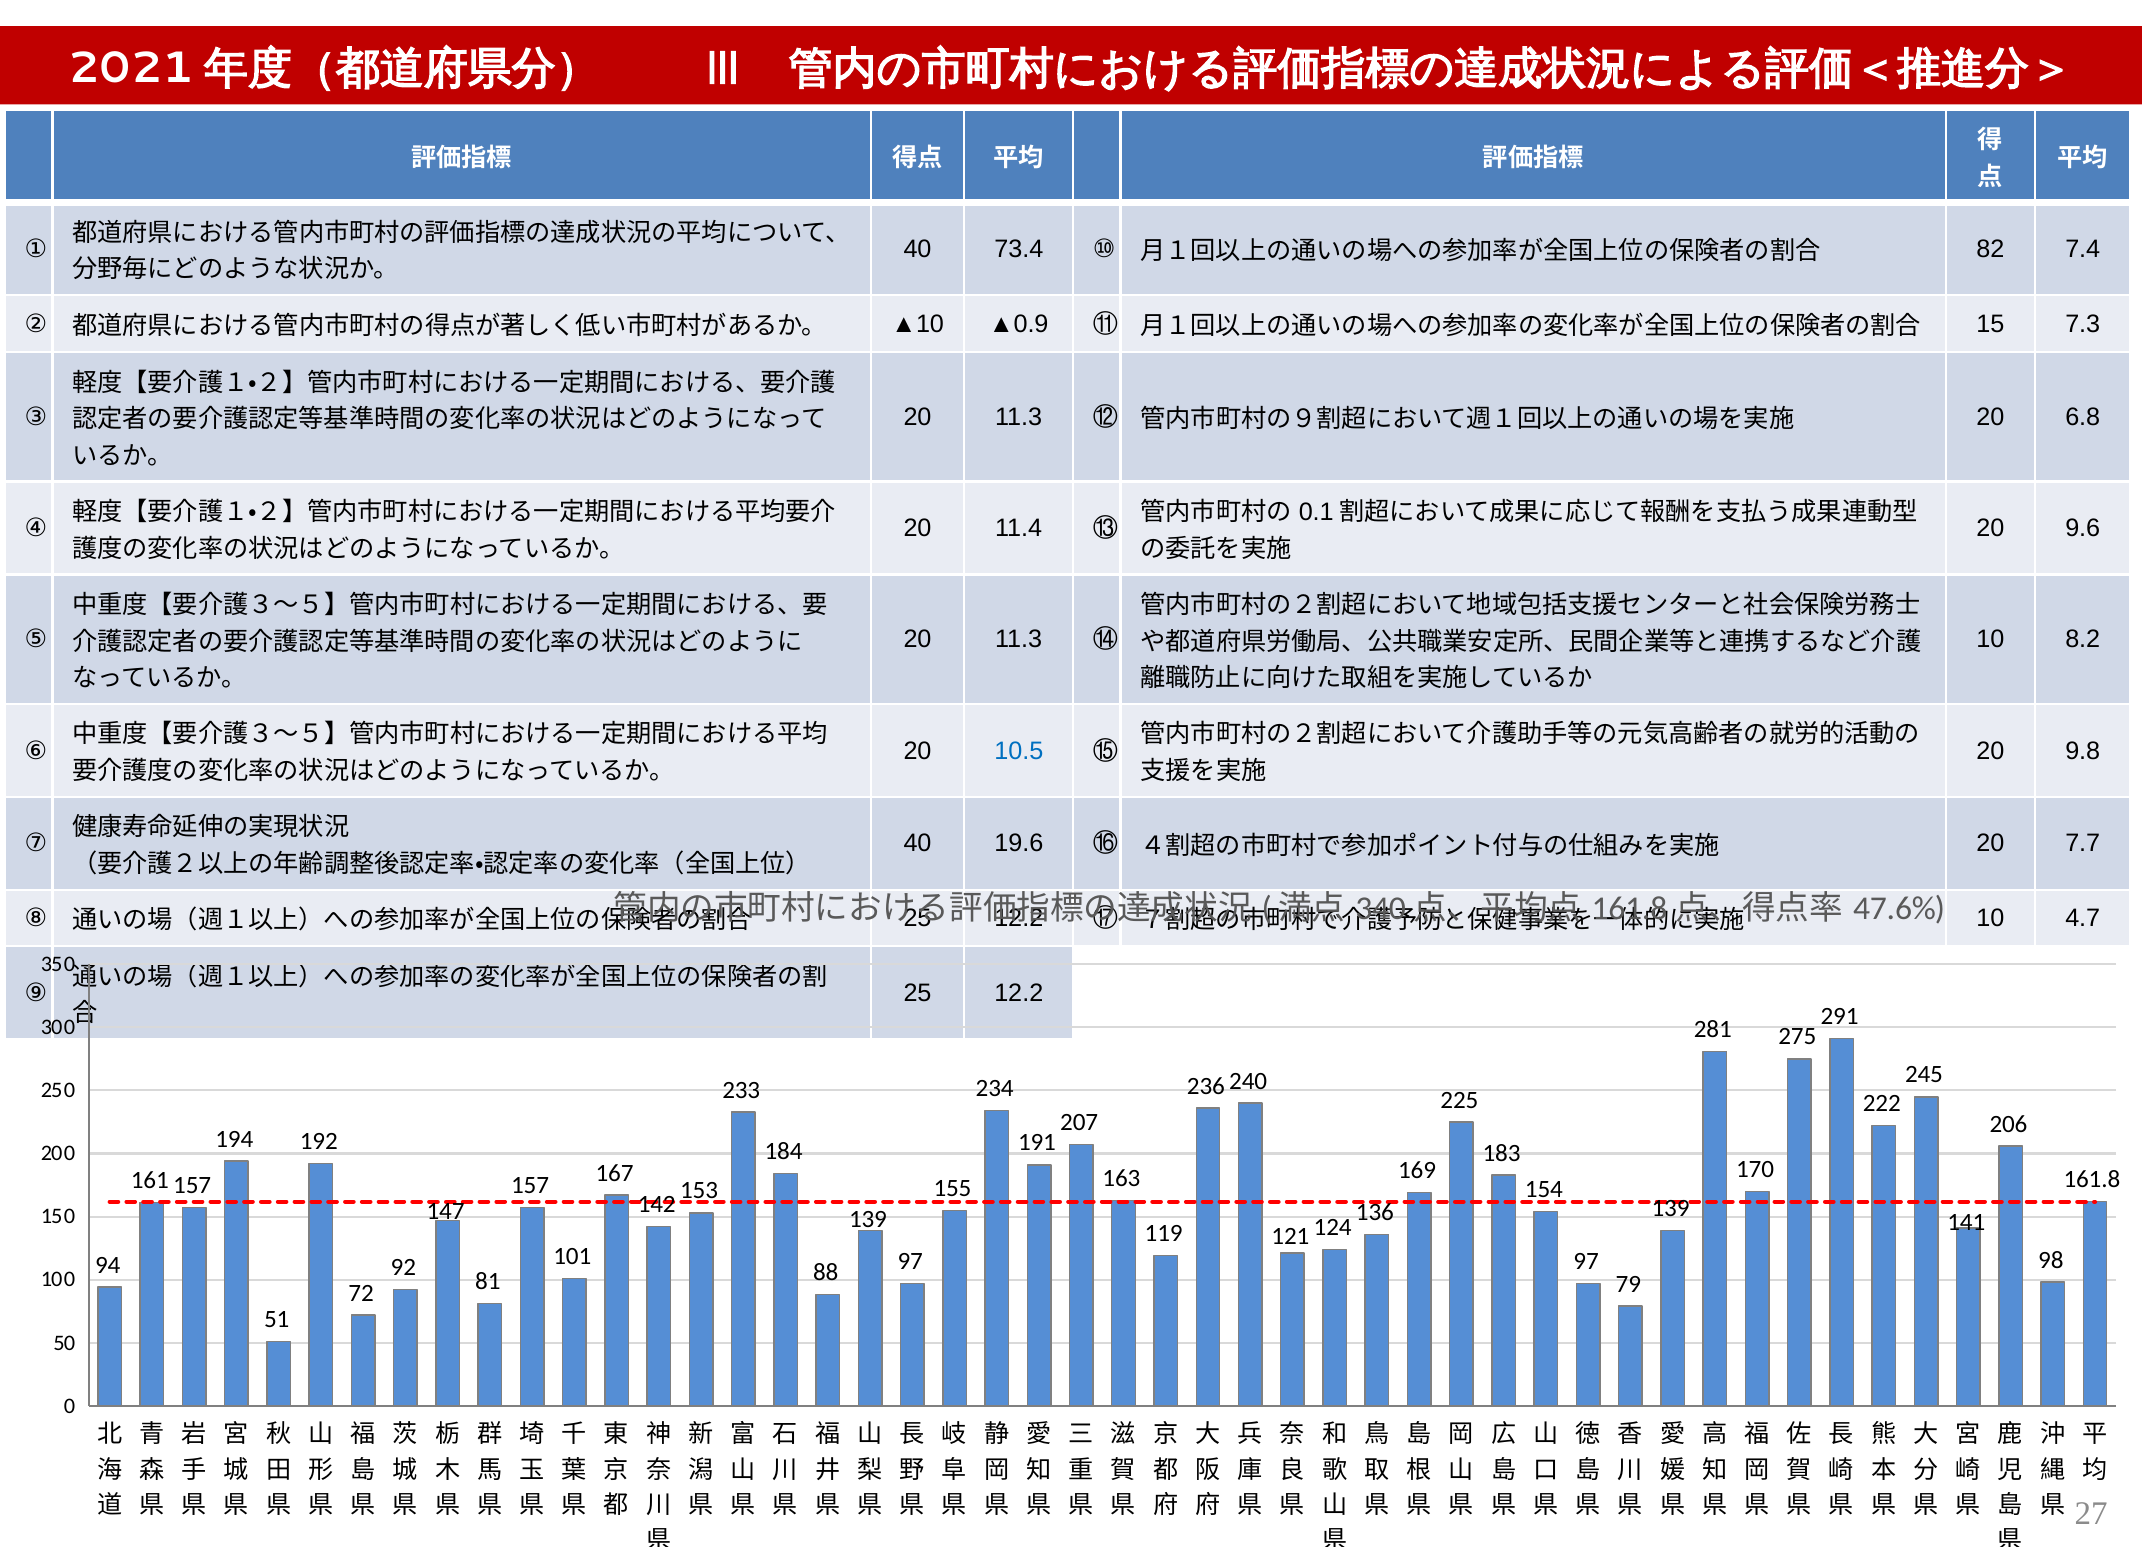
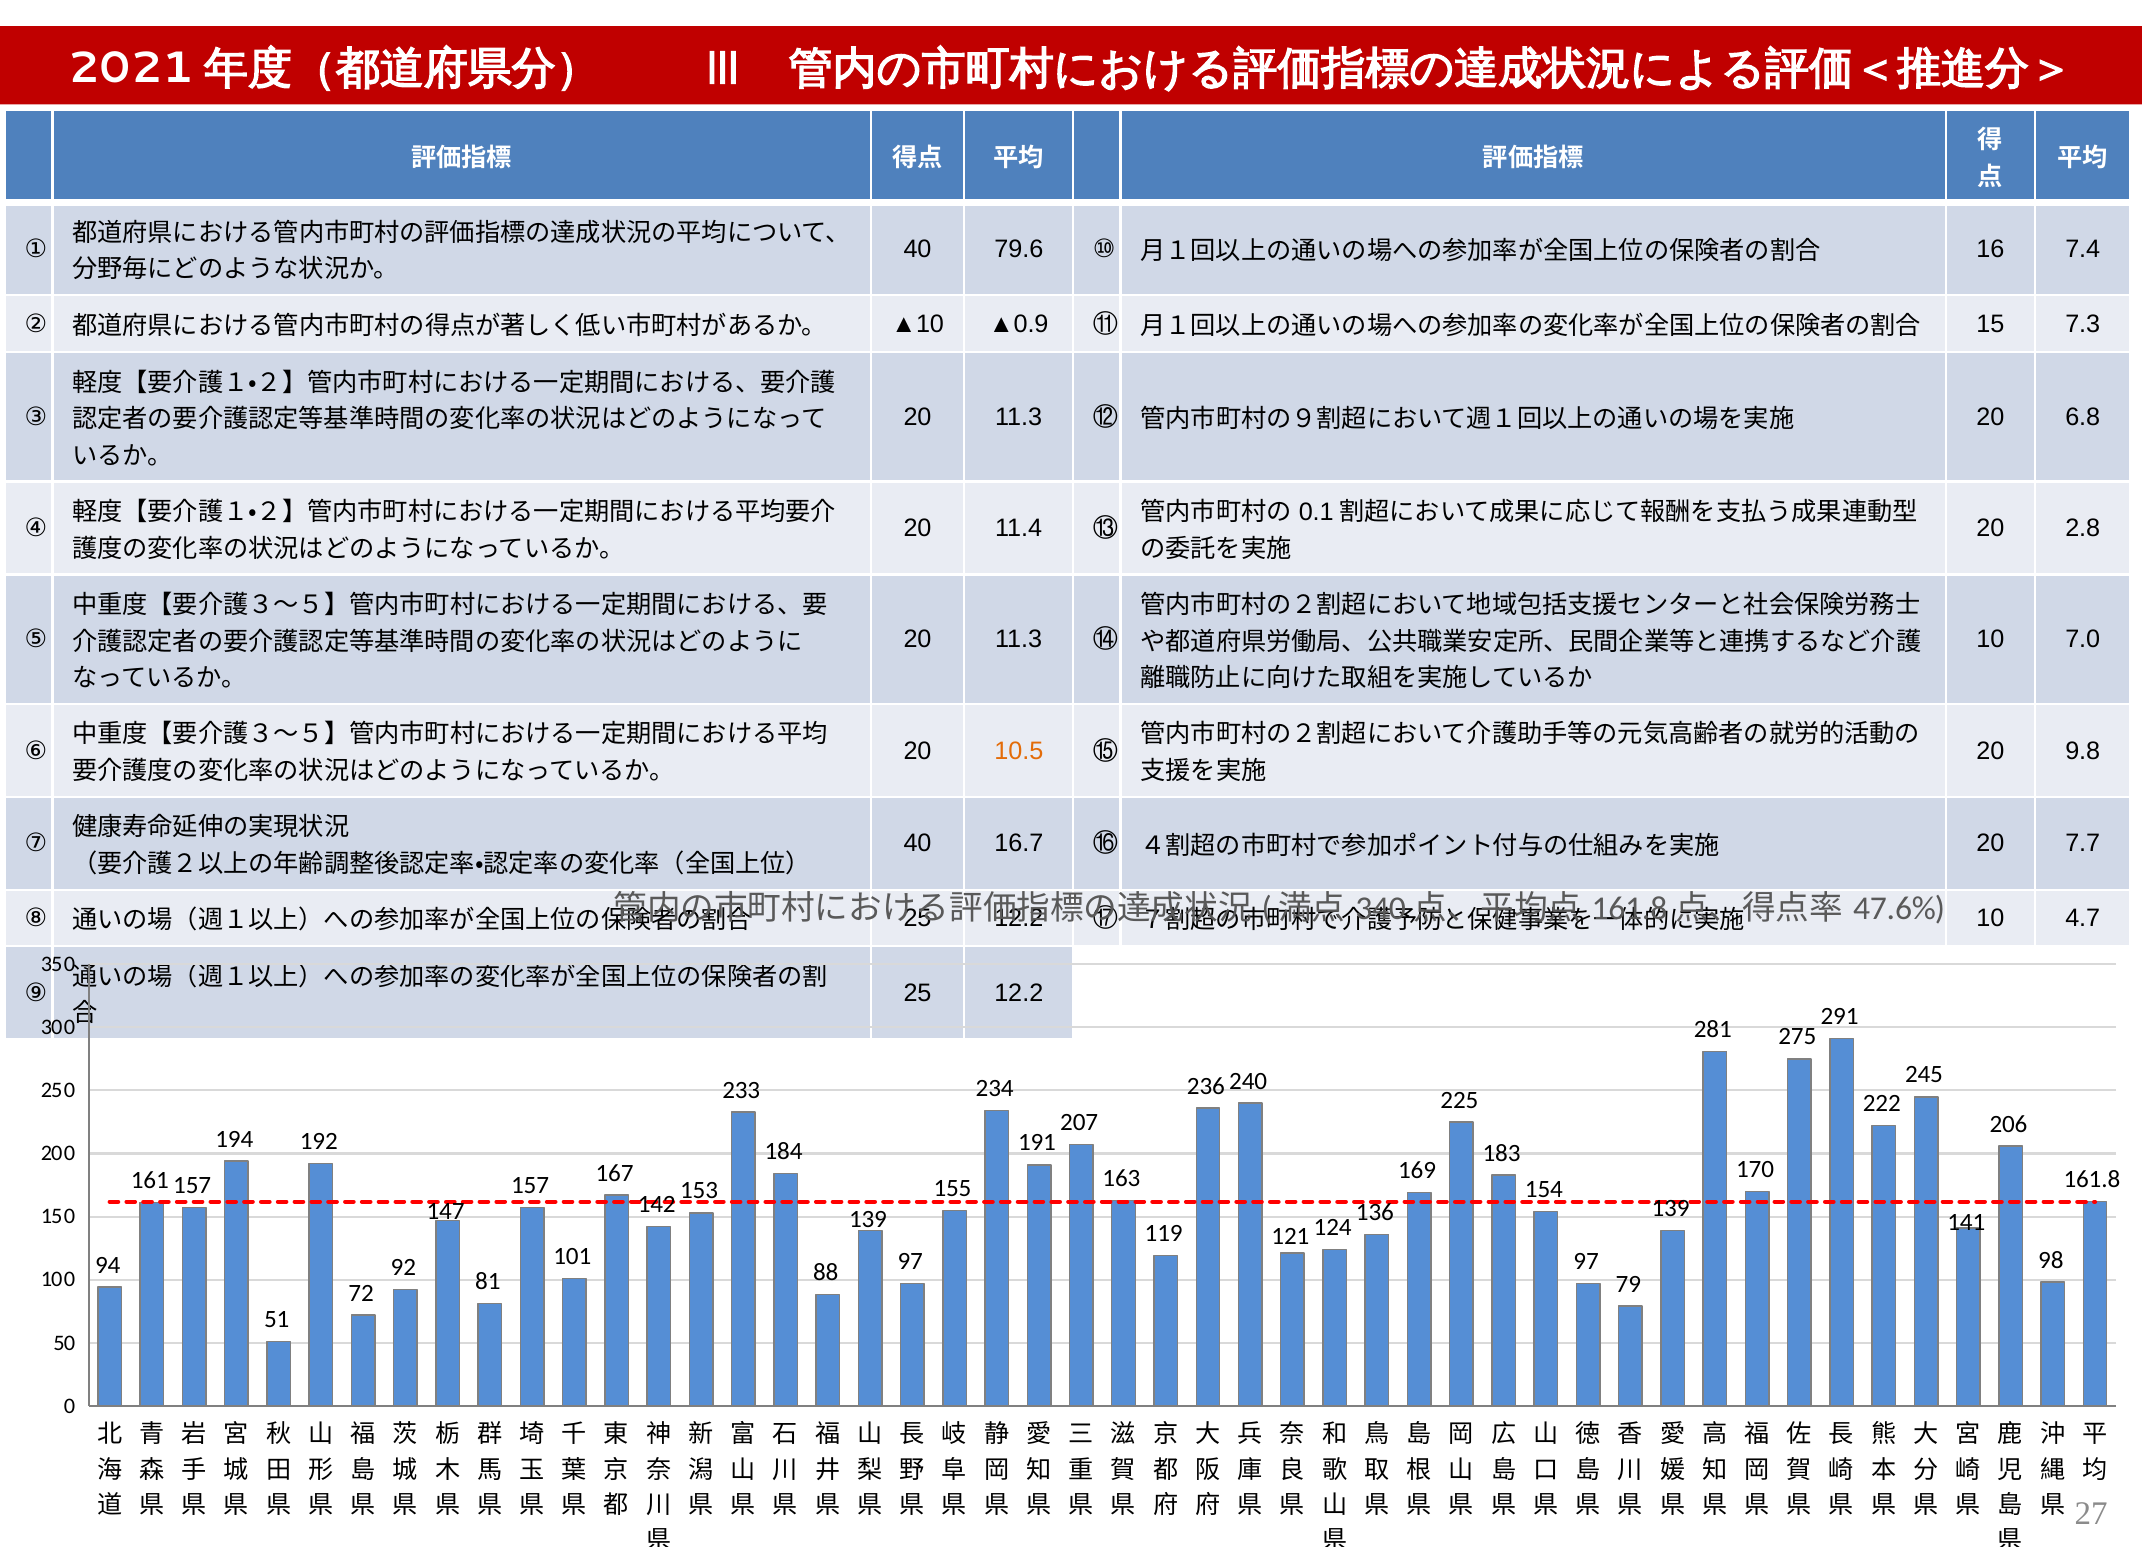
73.4: 73.4 -> 79.6
82: 82 -> 16
9.6: 9.6 -> 2.8
8.2: 8.2 -> 7.0
10.5 colour: blue -> orange
19.6: 19.6 -> 16.7
